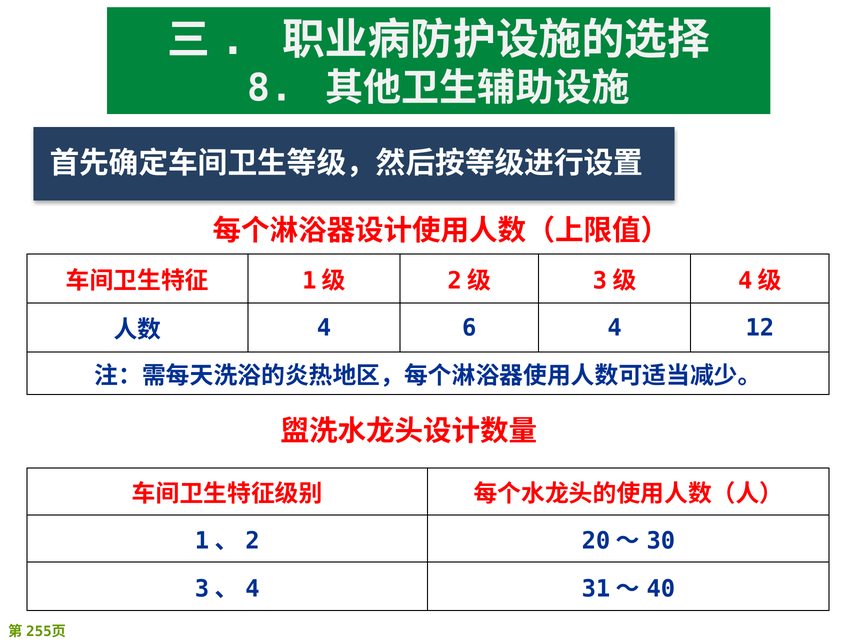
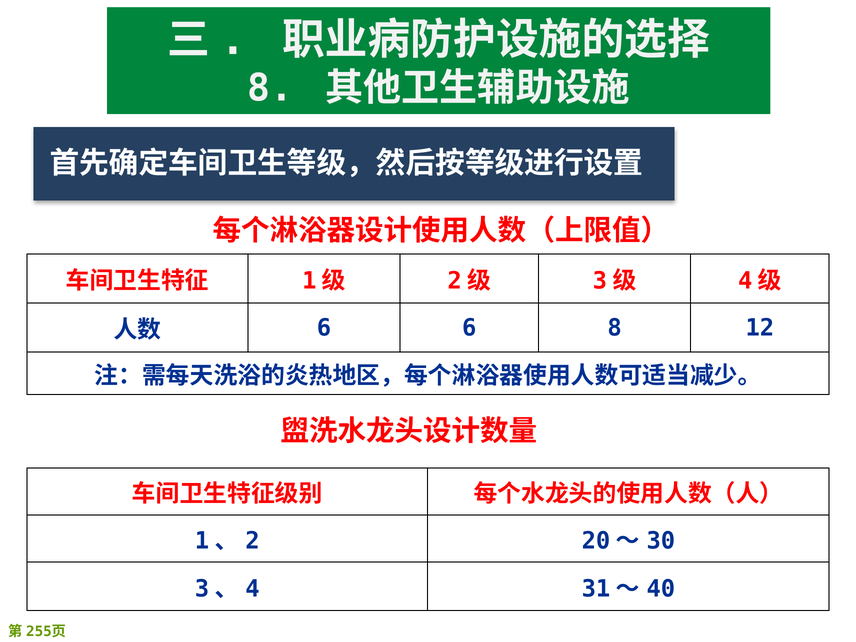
4 at (324, 328): 4 -> 6
6 4: 4 -> 8
